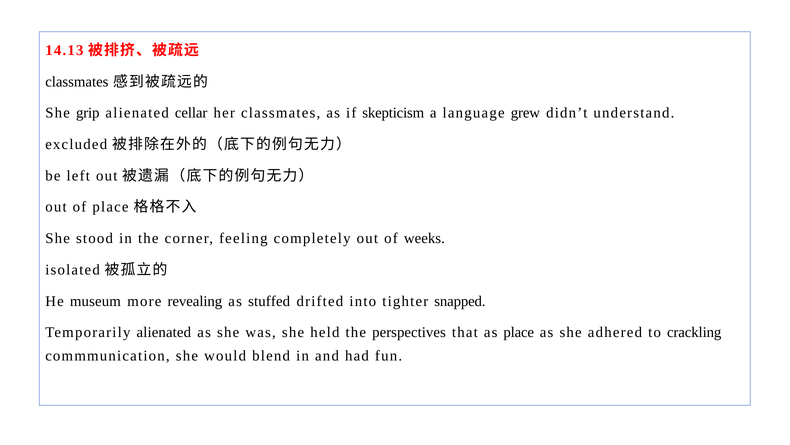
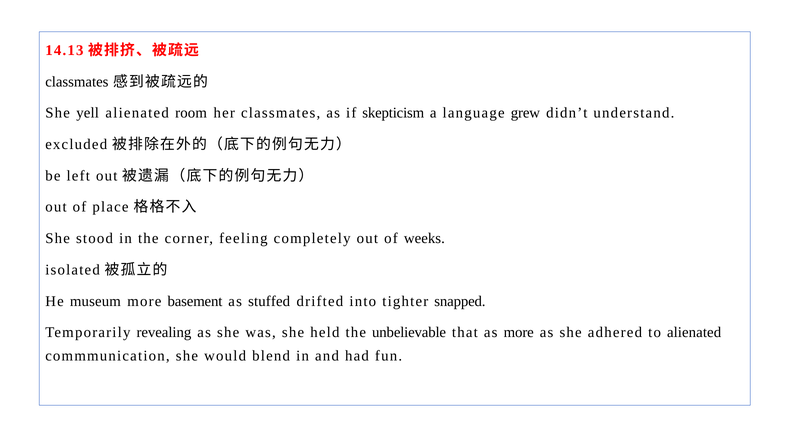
grip: grip -> yell
cellar: cellar -> room
revealing: revealing -> basement
Temporarily alienated: alienated -> revealing
perspectives: perspectives -> unbelievable
as place: place -> more
to crackling: crackling -> alienated
